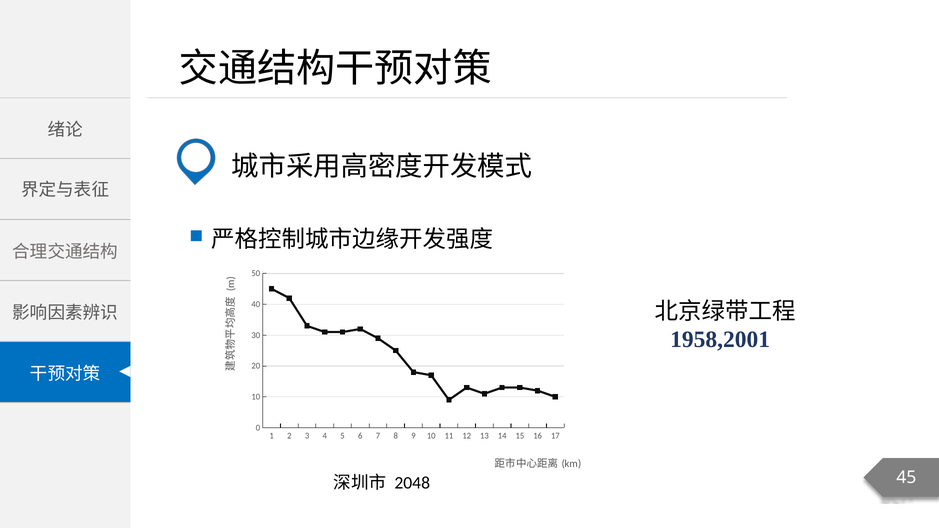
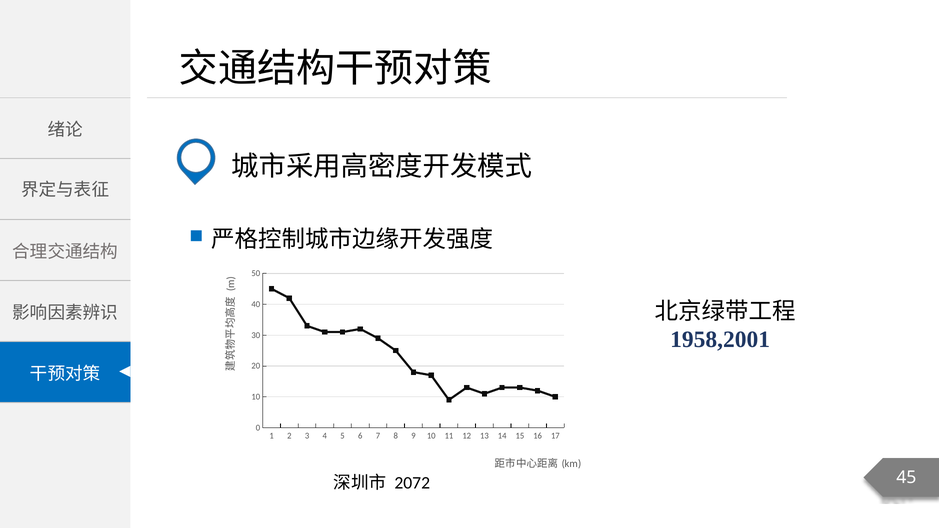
2048: 2048 -> 2072
